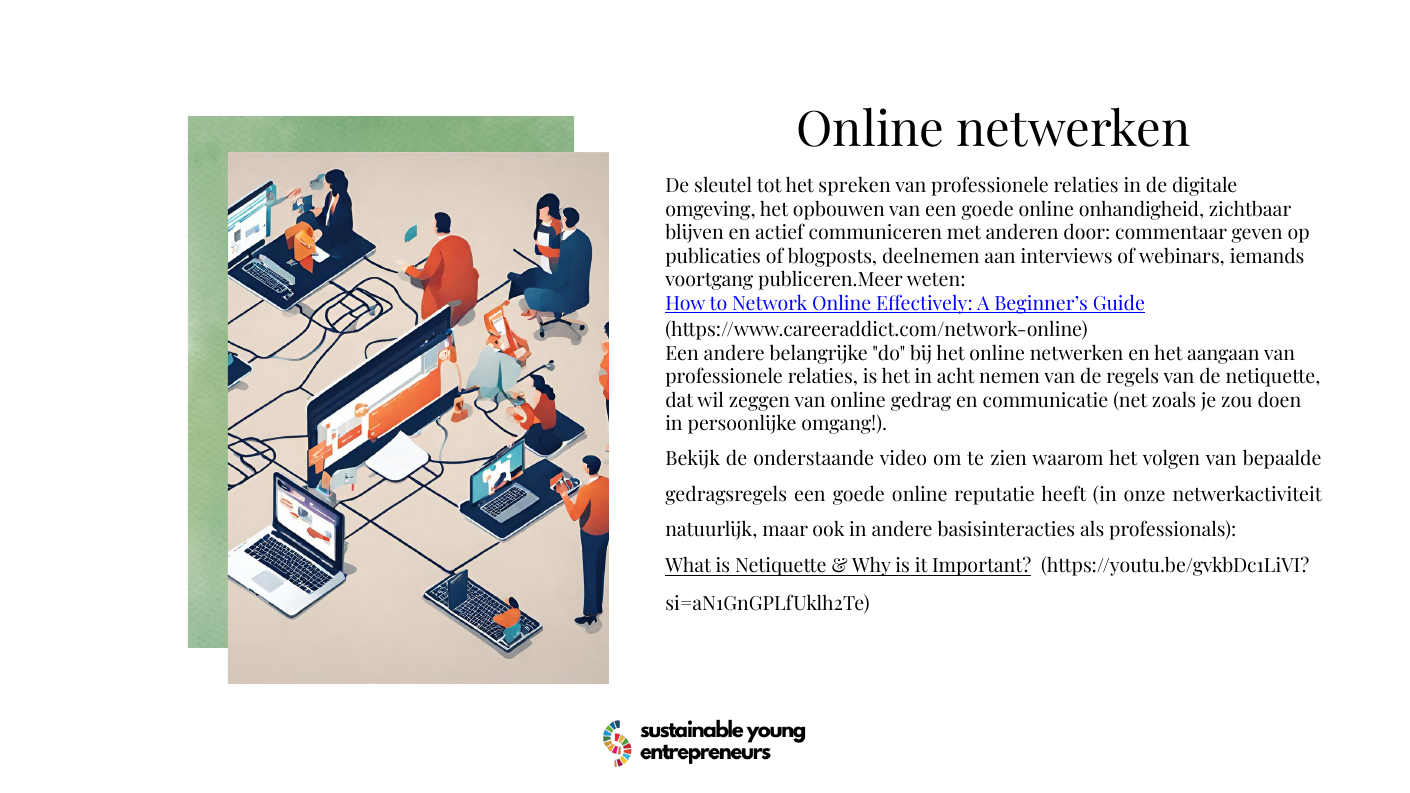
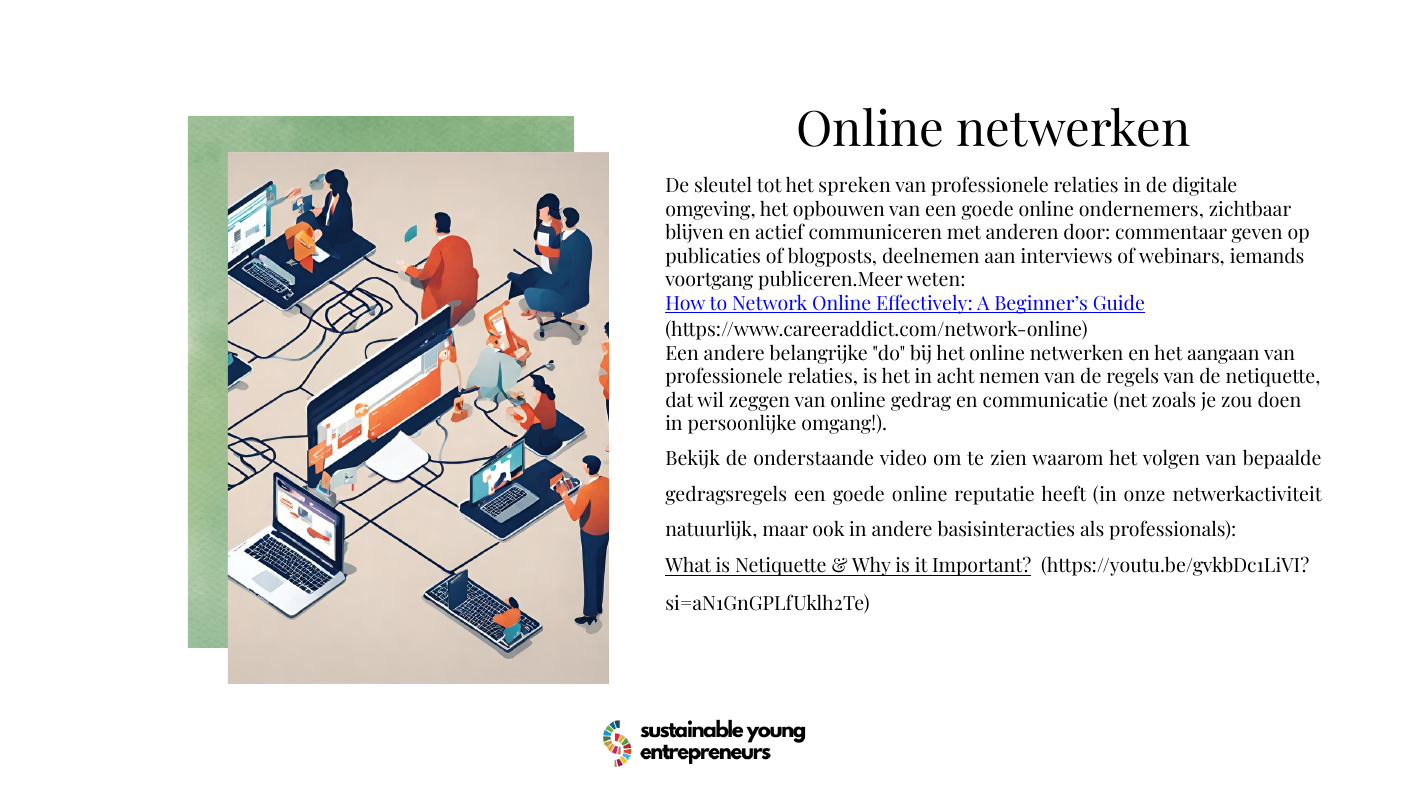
onhandigheid: onhandigheid -> ondernemers
